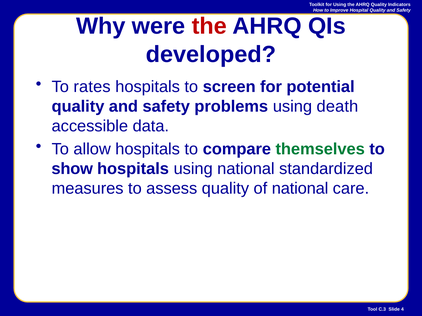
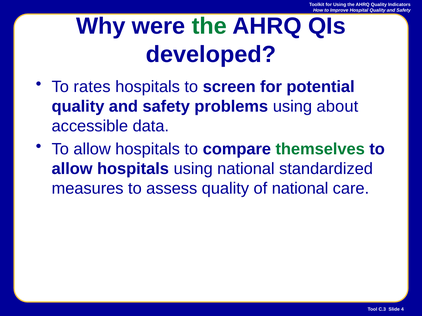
the at (209, 26) colour: red -> green
death: death -> about
show at (72, 169): show -> allow
